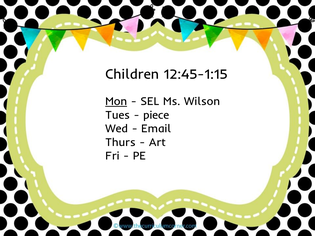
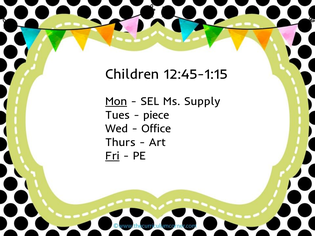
Wilson: Wilson -> Supply
Email: Email -> Office
Fri underline: none -> present
